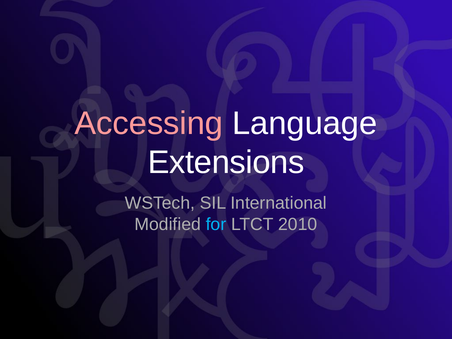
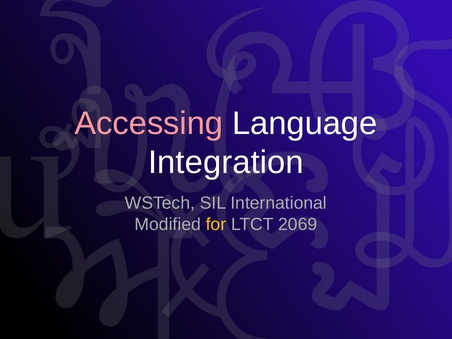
Extensions: Extensions -> Integration
for colour: light blue -> yellow
2010: 2010 -> 2069
